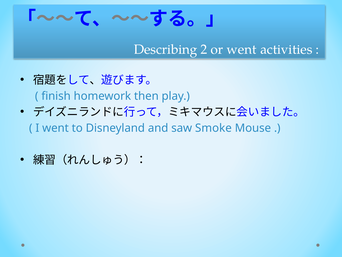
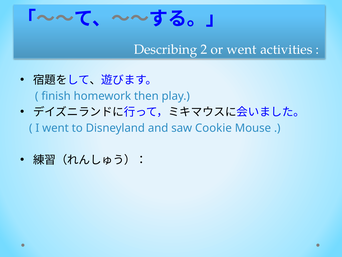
Smoke: Smoke -> Cookie
